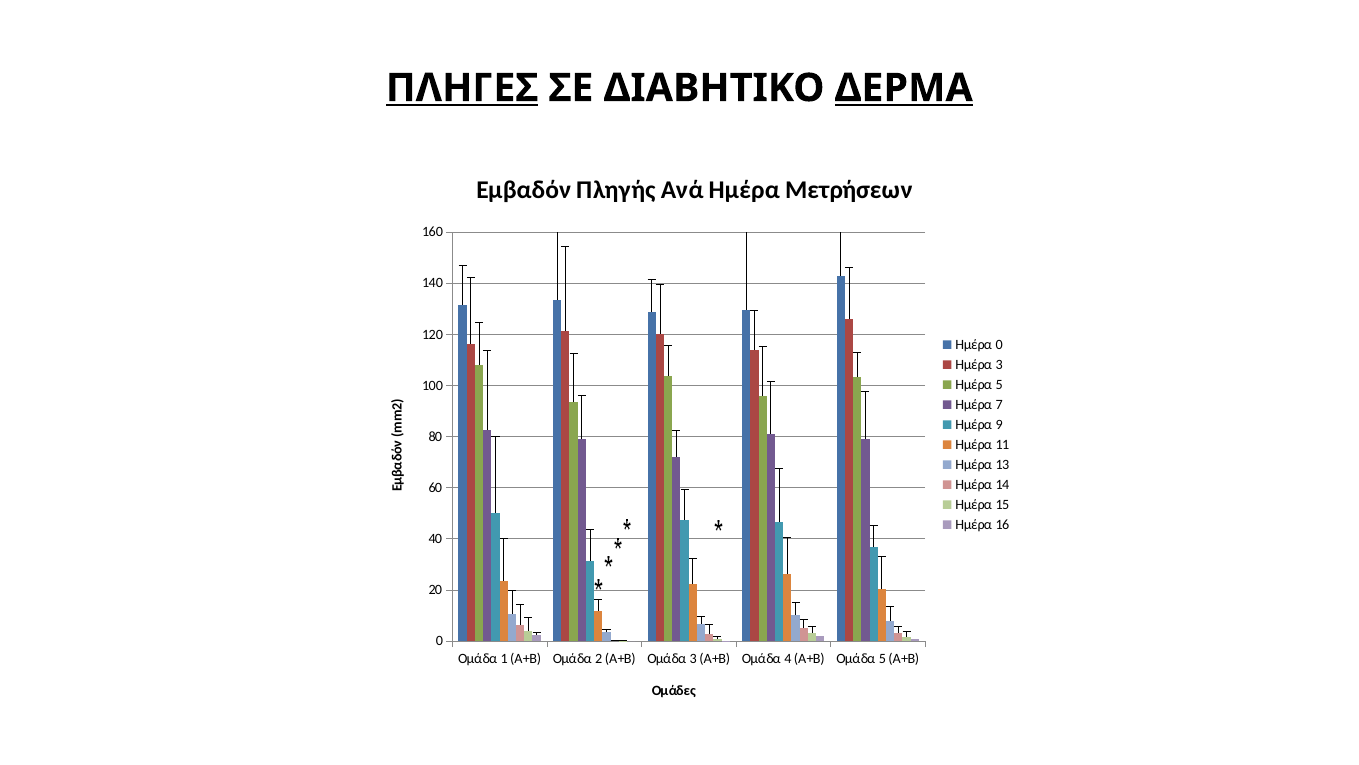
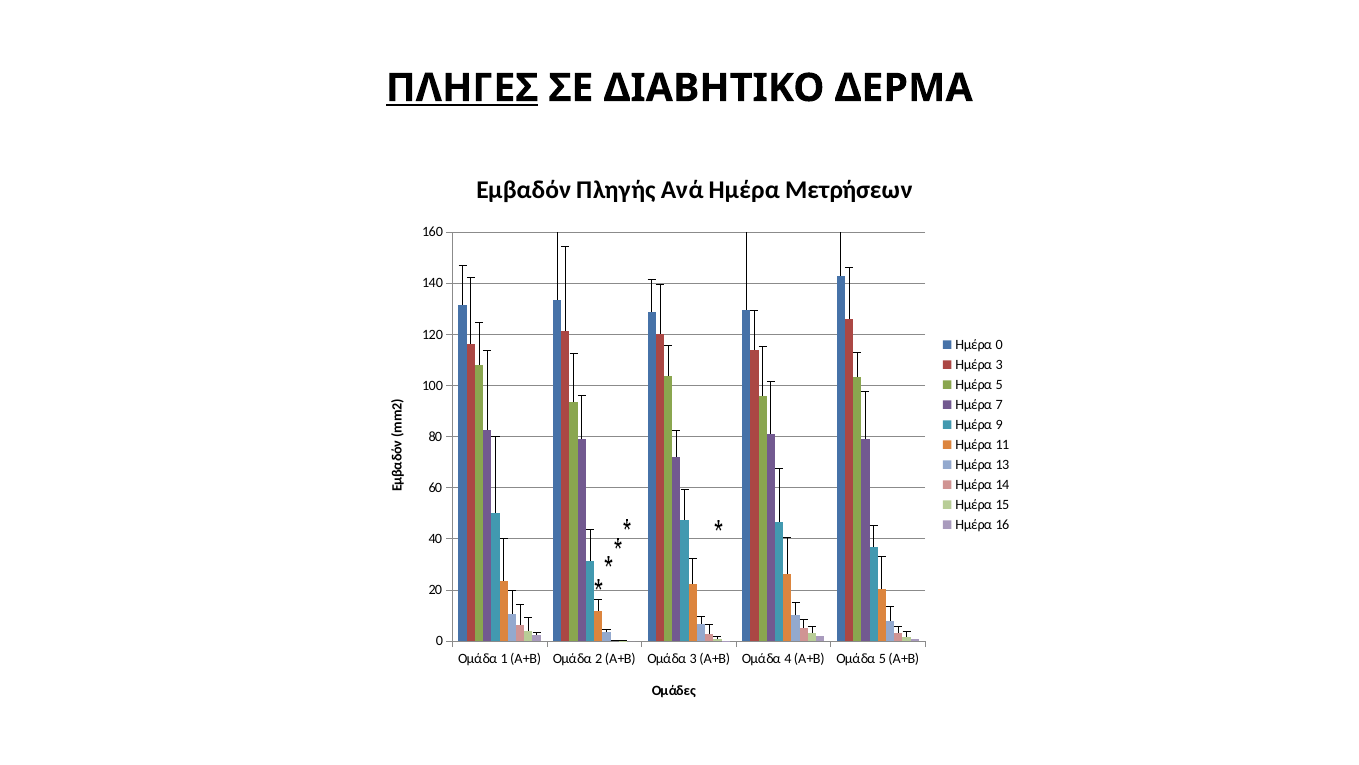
ΔΕΡΜΑ underline: present -> none
